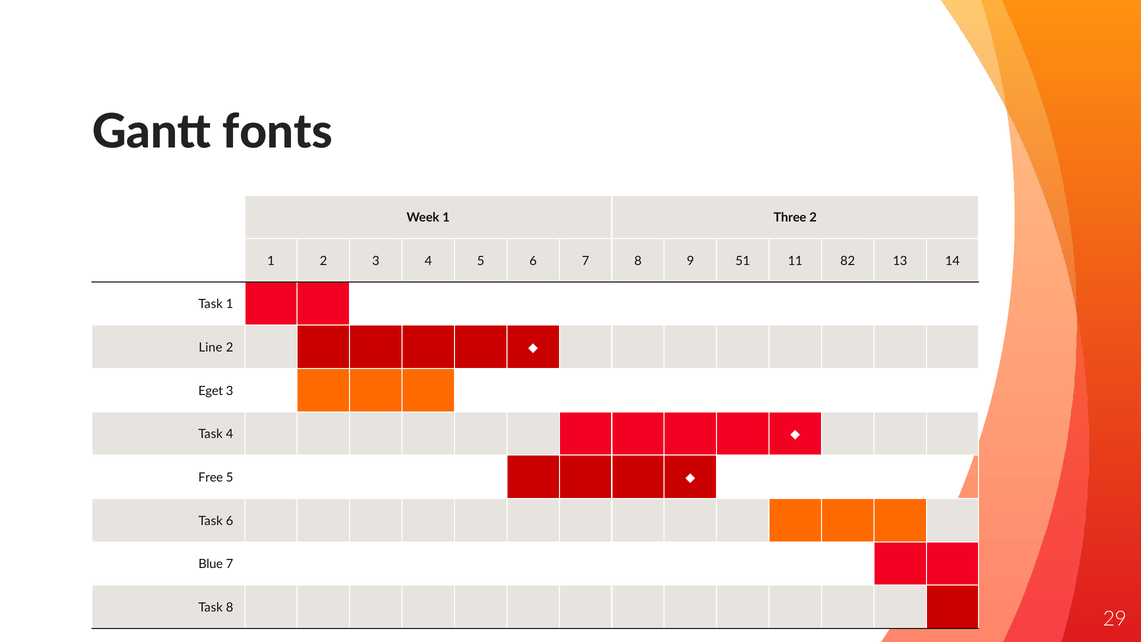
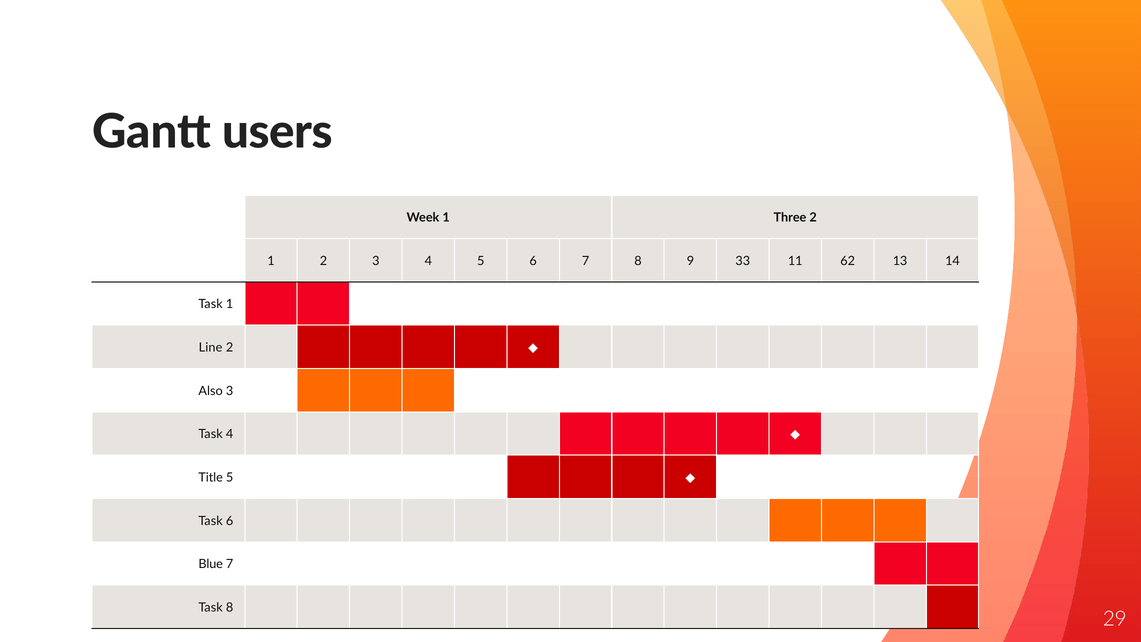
fonts: fonts -> users
51: 51 -> 33
82: 82 -> 62
Eget: Eget -> Also
Free: Free -> Title
